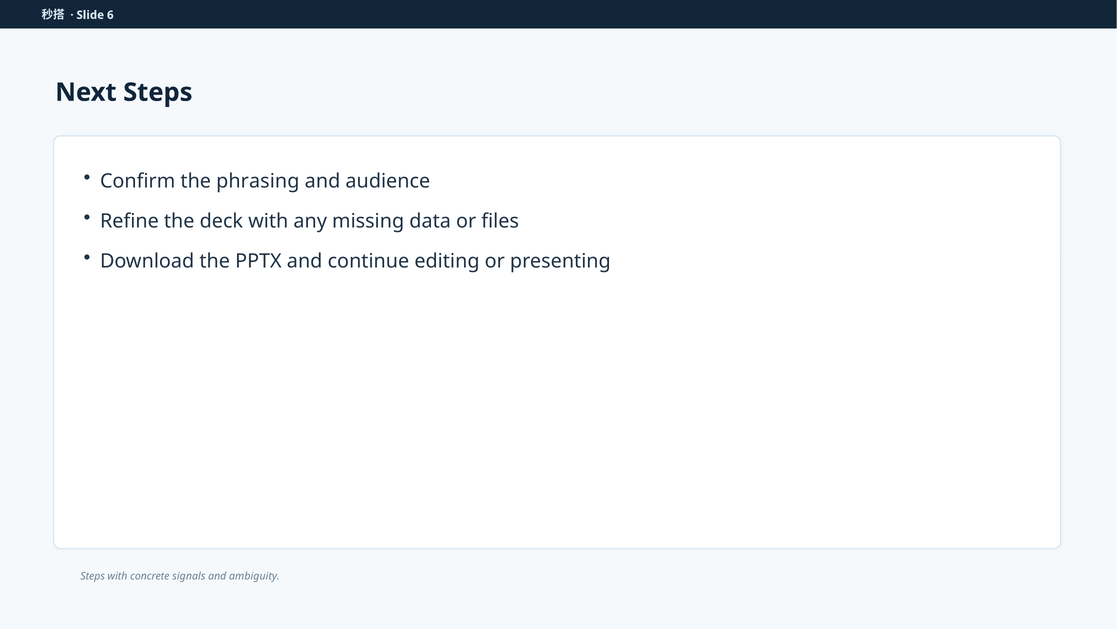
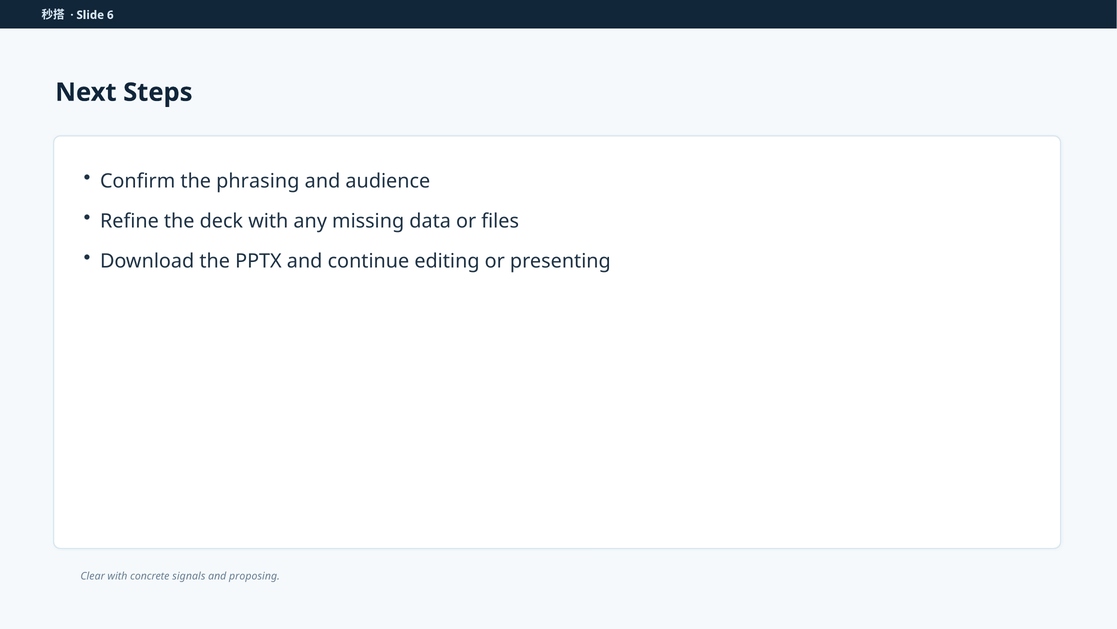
Steps at (93, 575): Steps -> Clear
ambiguity: ambiguity -> proposing
